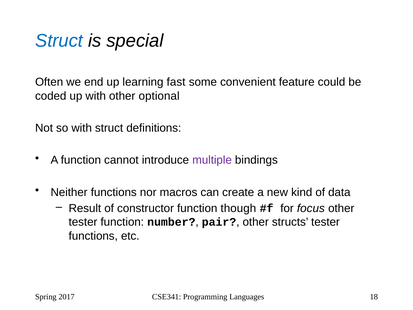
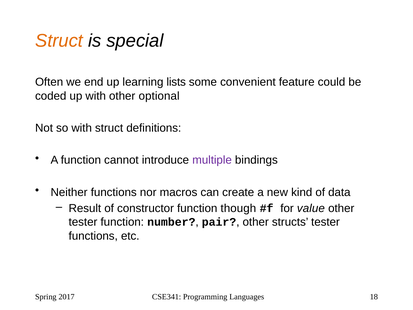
Struct at (59, 41) colour: blue -> orange
fast: fast -> lists
focus: focus -> value
